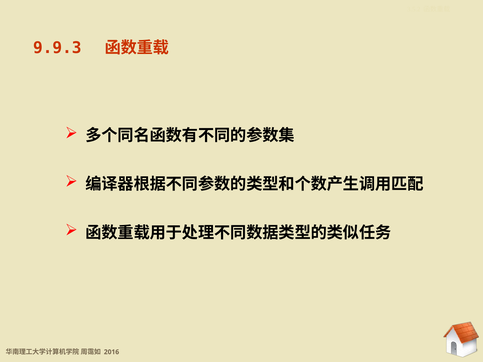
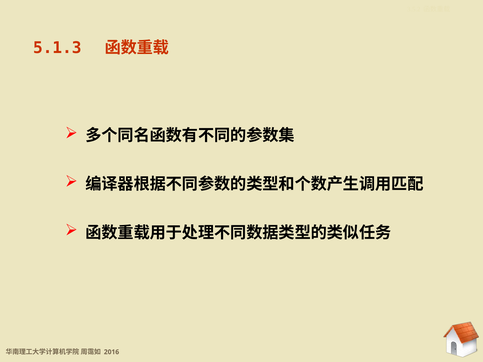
9.9.3: 9.9.3 -> 5.1.3
